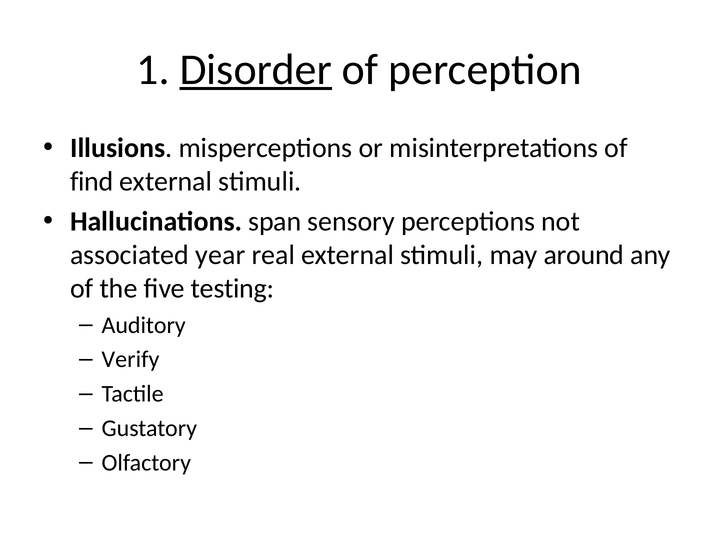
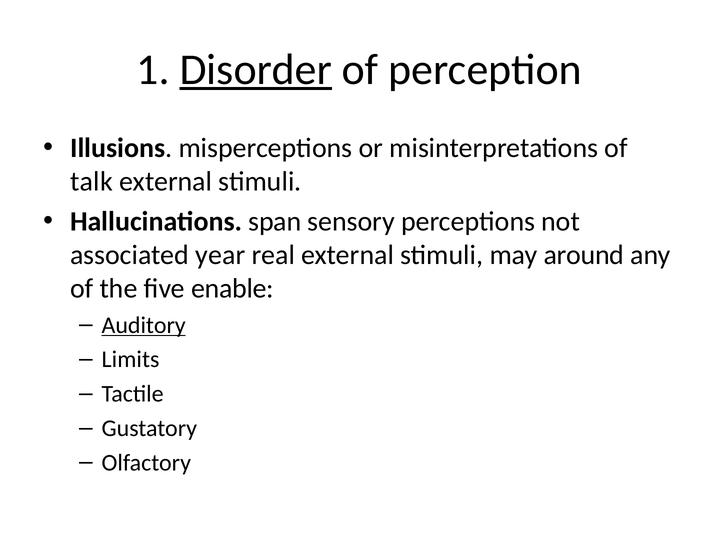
find: find -> talk
testing: testing -> enable
Auditory underline: none -> present
Verify: Verify -> Limits
